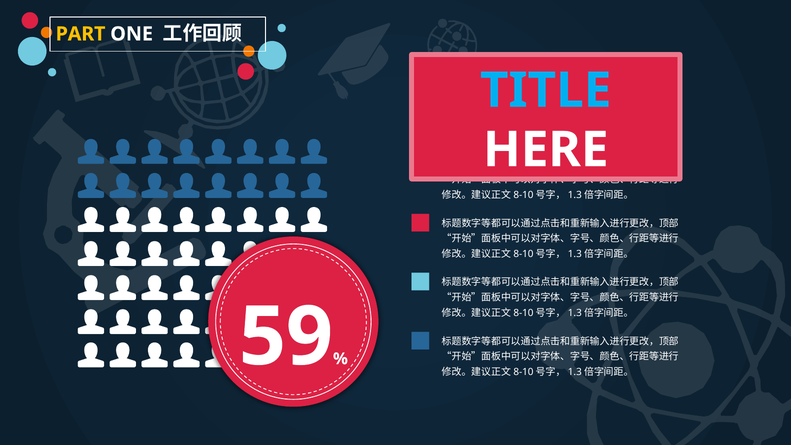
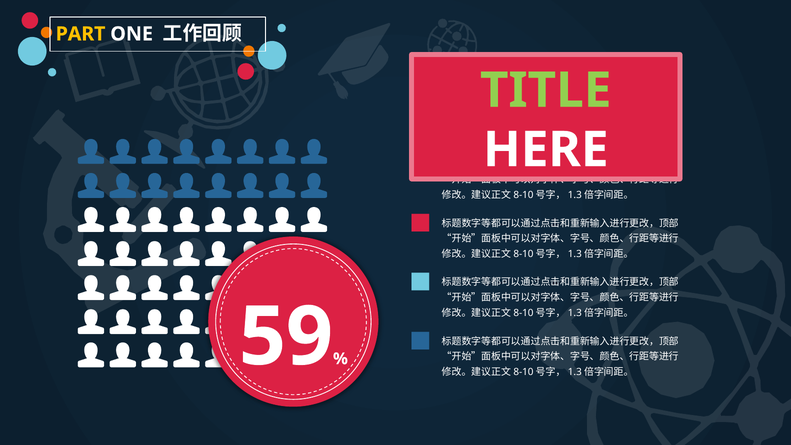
TITLE colour: light blue -> light green
